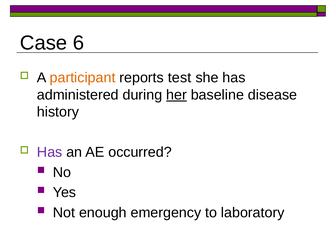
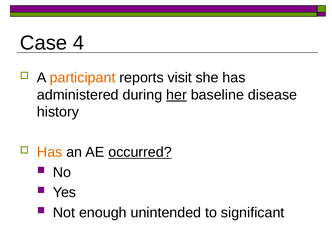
6: 6 -> 4
test: test -> visit
Has at (50, 152) colour: purple -> orange
occurred underline: none -> present
emergency: emergency -> unintended
laboratory: laboratory -> significant
